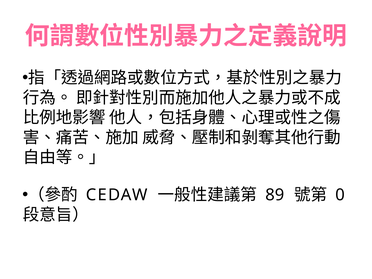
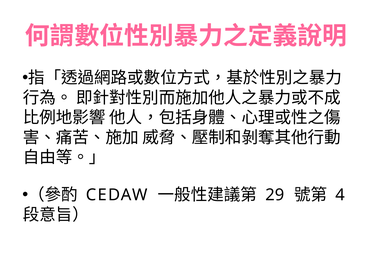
89: 89 -> 29
0: 0 -> 4
